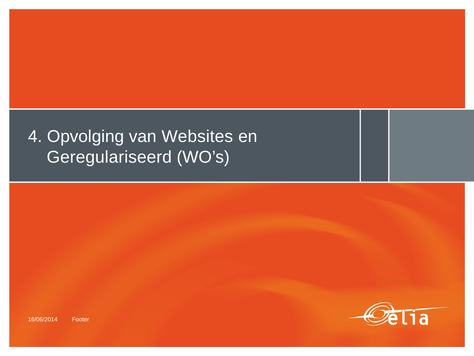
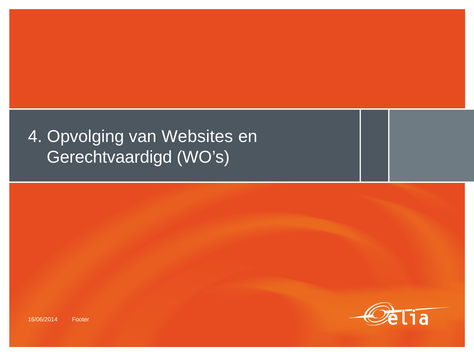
Geregulariseerd: Geregulariseerd -> Gerechtvaardigd
